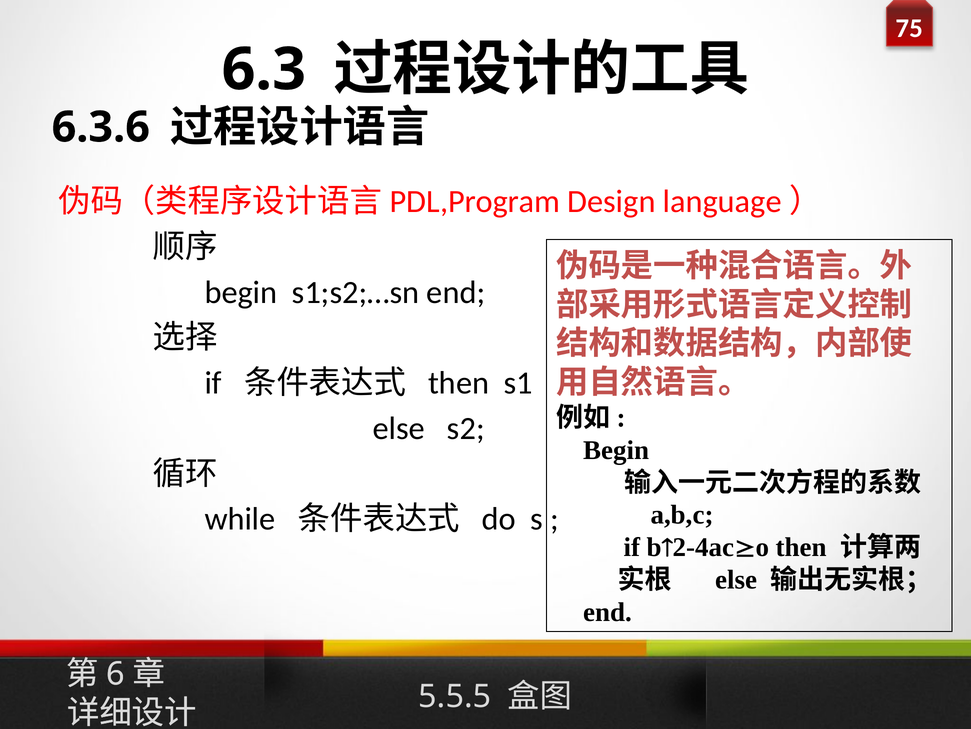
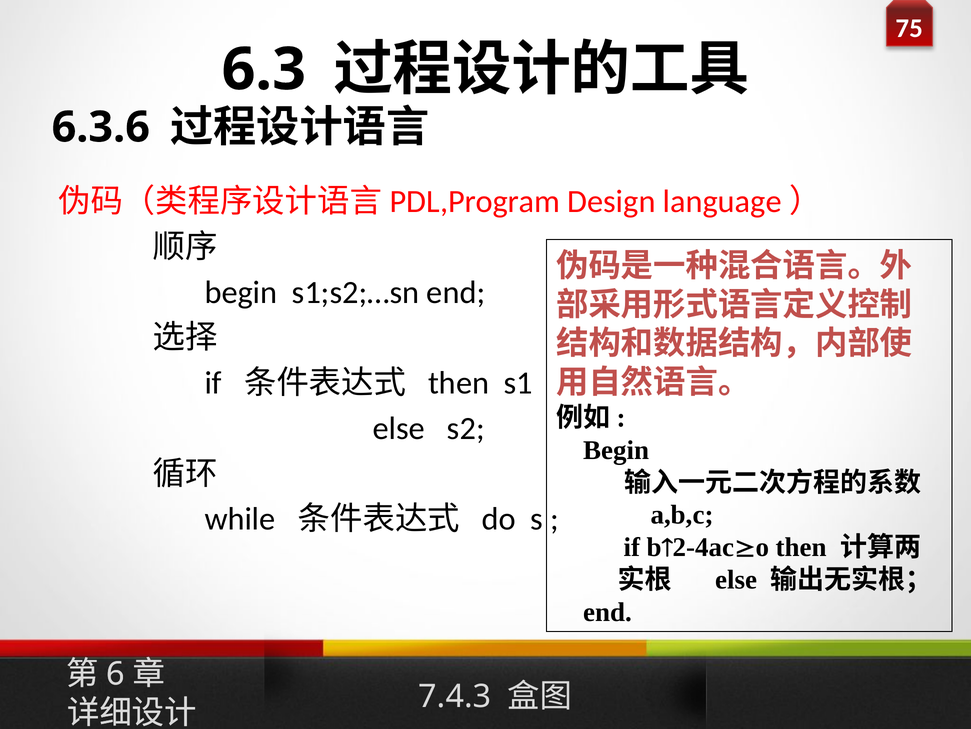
5.5.5: 5.5.5 -> 7.4.3
